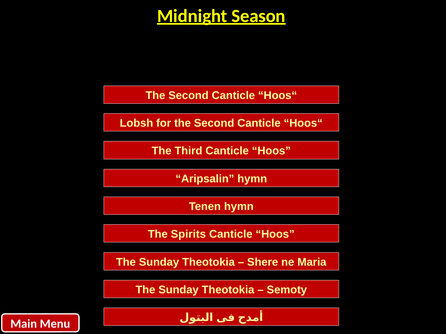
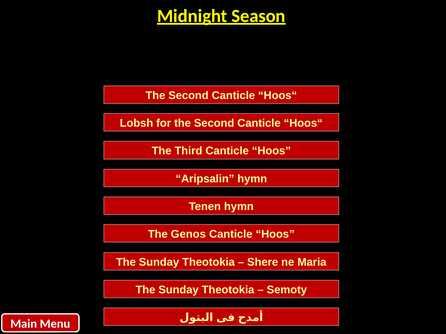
Spirits: Spirits -> Genos
